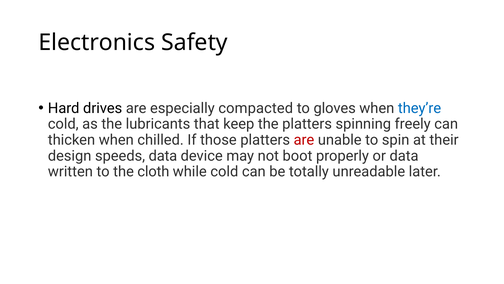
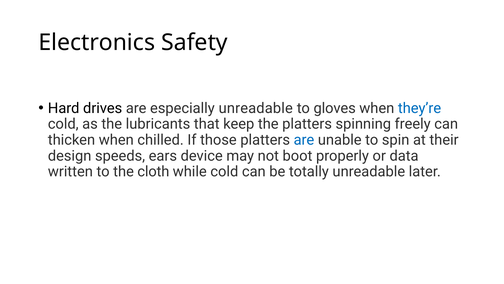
especially compacted: compacted -> unreadable
are at (304, 140) colour: red -> blue
speeds data: data -> ears
